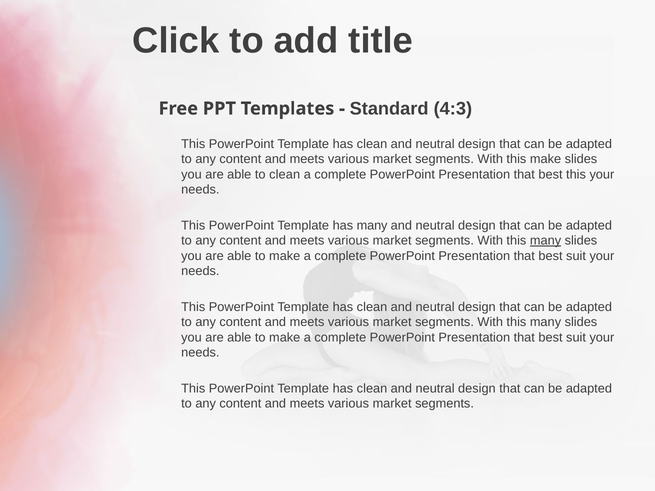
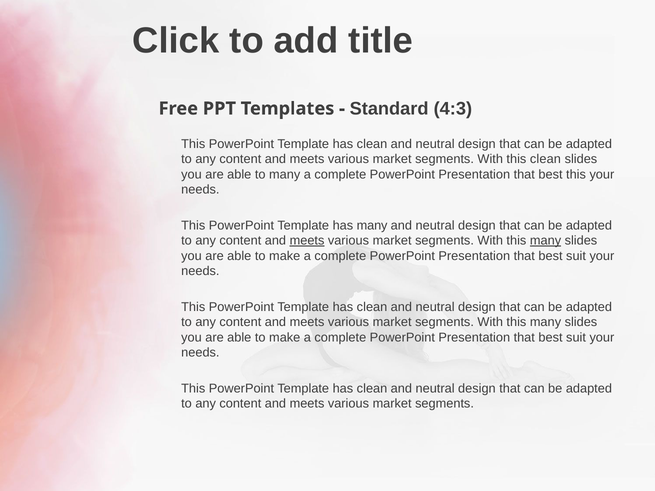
this make: make -> clean
to clean: clean -> many
meets at (307, 241) underline: none -> present
